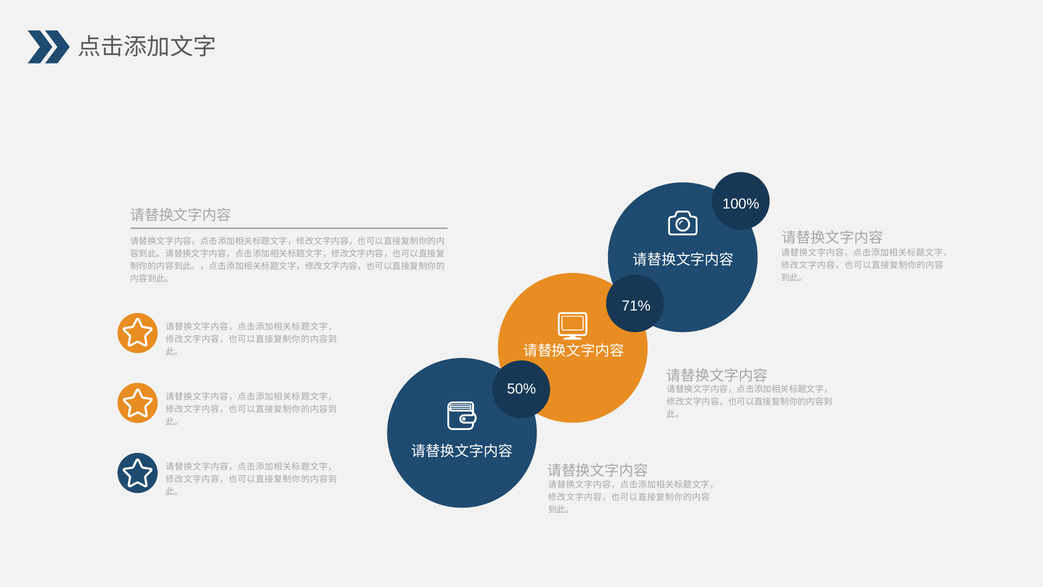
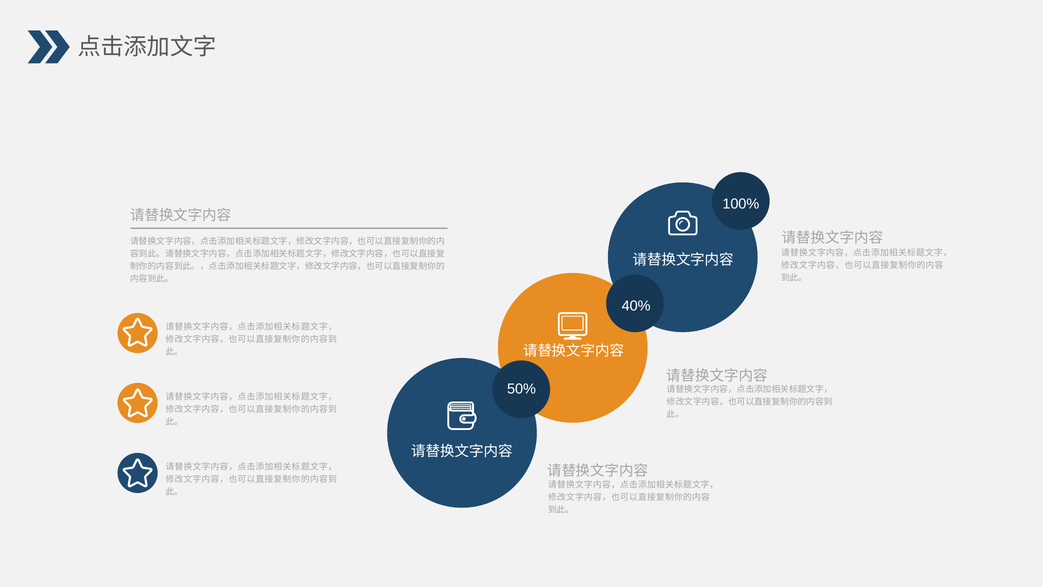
71%: 71% -> 40%
